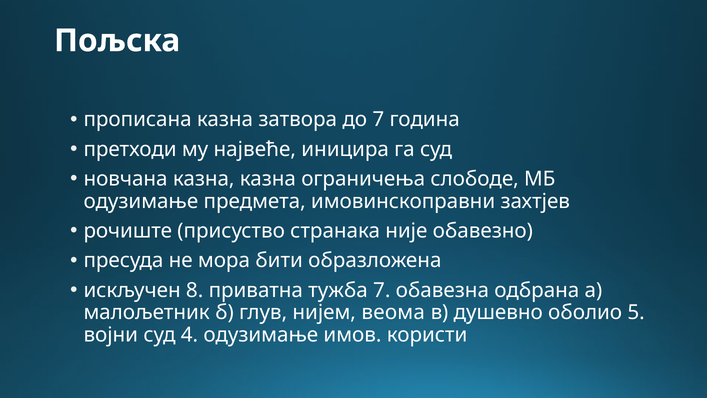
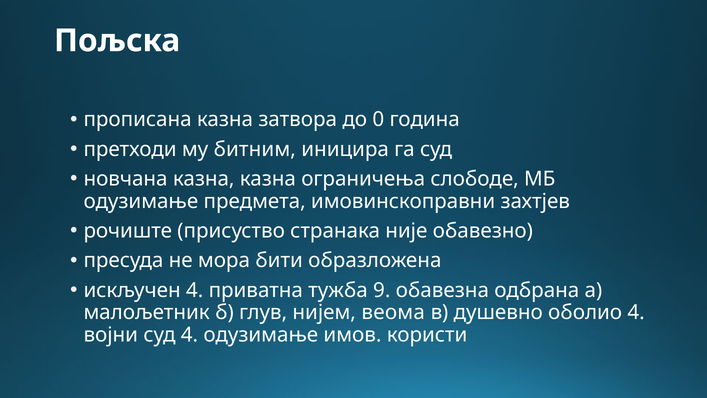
до 7: 7 -> 0
највеће: највеће -> битним
искључен 8: 8 -> 4
тужба 7: 7 -> 9
оболио 5: 5 -> 4
